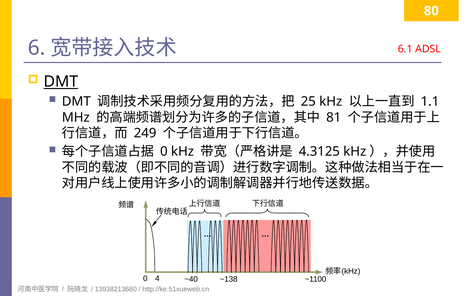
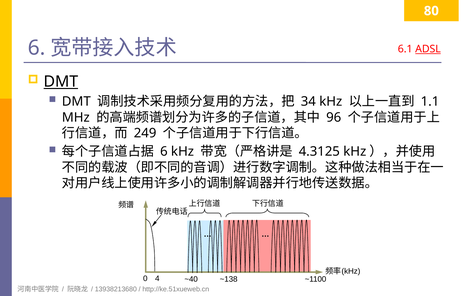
ADSL underline: none -> present
25: 25 -> 34
81: 81 -> 96
0 at (164, 151): 0 -> 6
